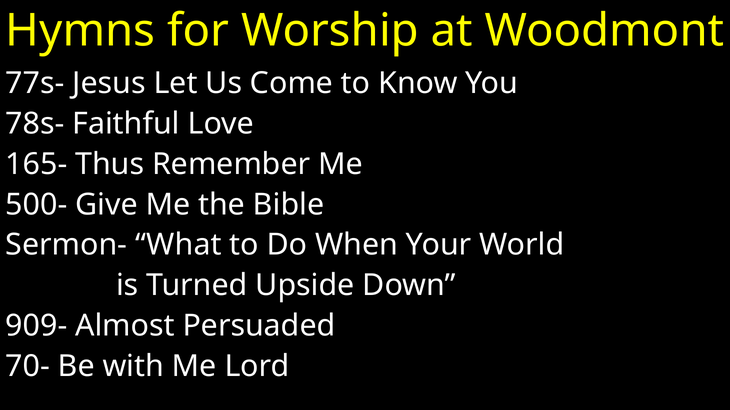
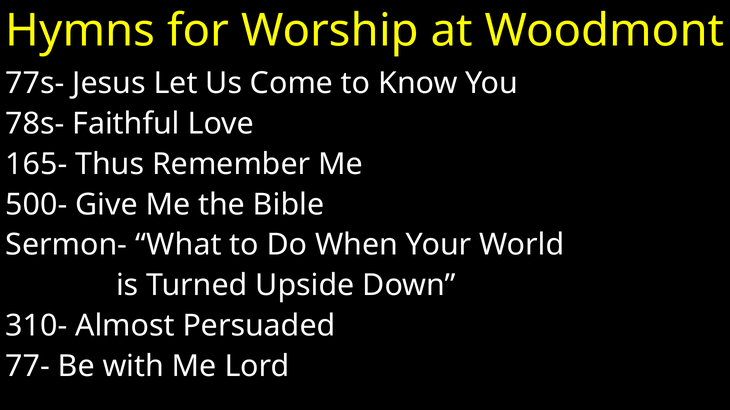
909-: 909- -> 310-
70-: 70- -> 77-
